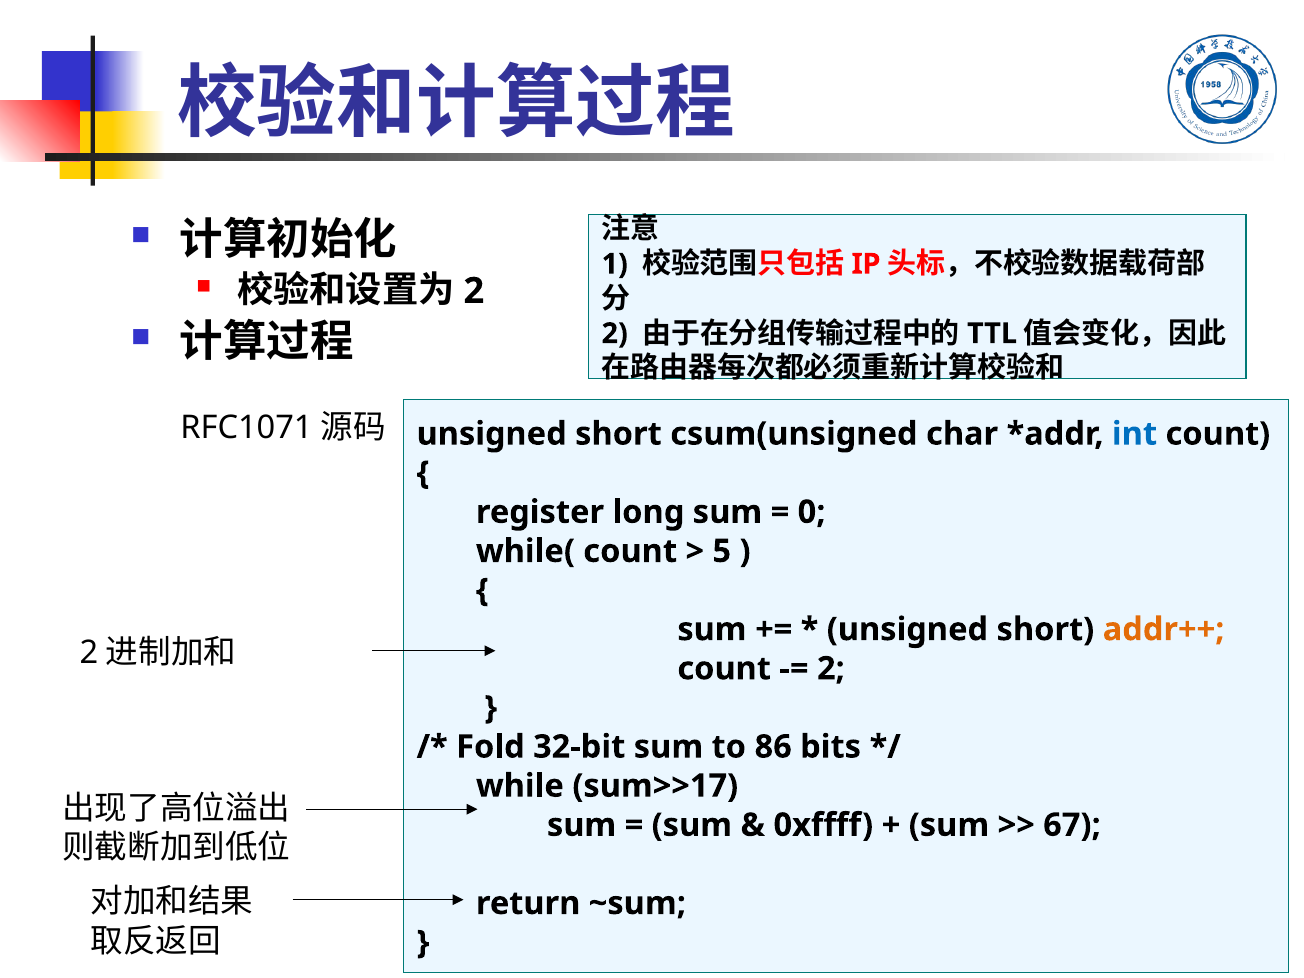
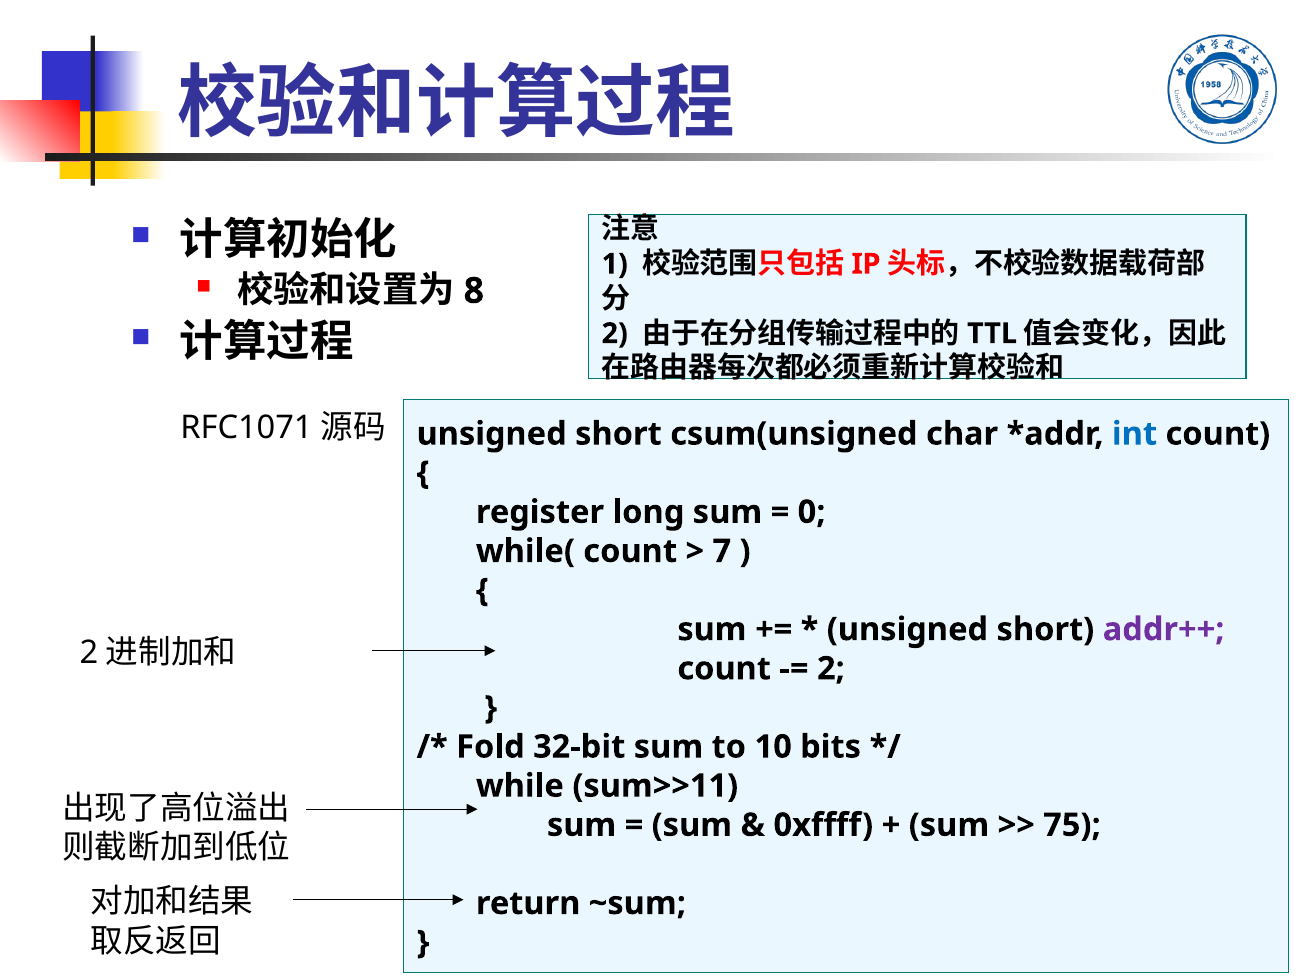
2 at (474, 291): 2 -> 8
5: 5 -> 7
addr++ colour: orange -> purple
86: 86 -> 10
sum>>17: sum>>17 -> sum>>11
67: 67 -> 75
